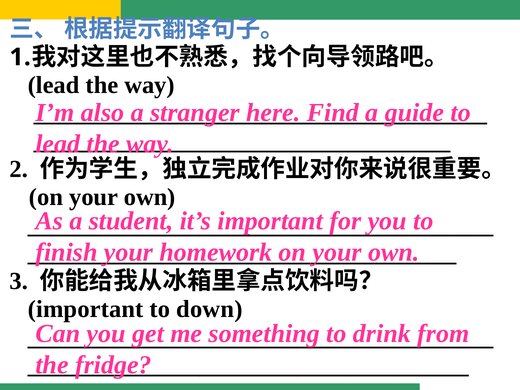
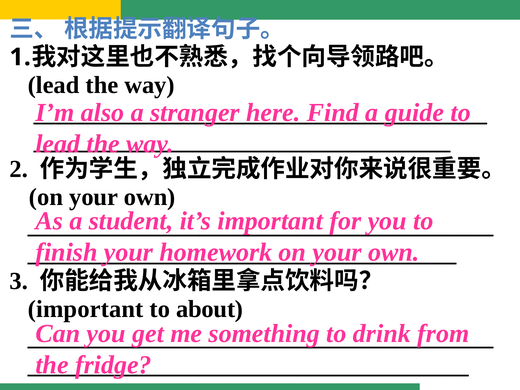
down: down -> about
